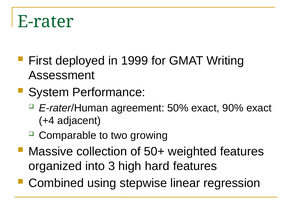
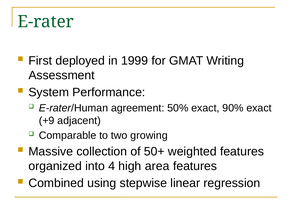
+4: +4 -> +9
3: 3 -> 4
hard: hard -> area
